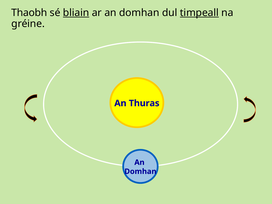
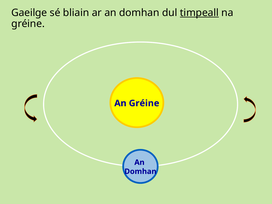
Thaobh: Thaobh -> Gaeilge
bliain underline: present -> none
An Thuras: Thuras -> Gréine
